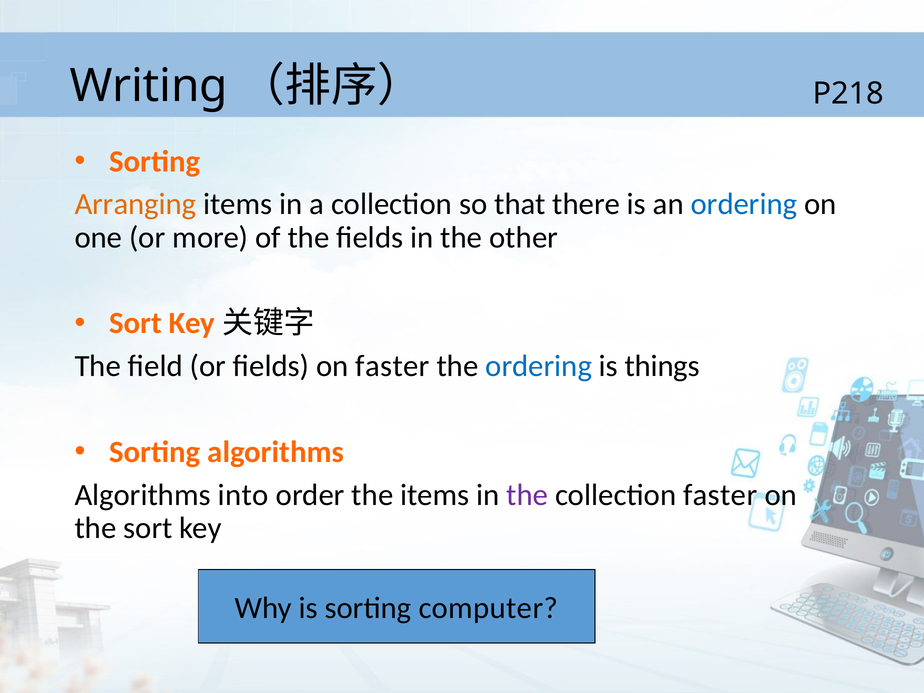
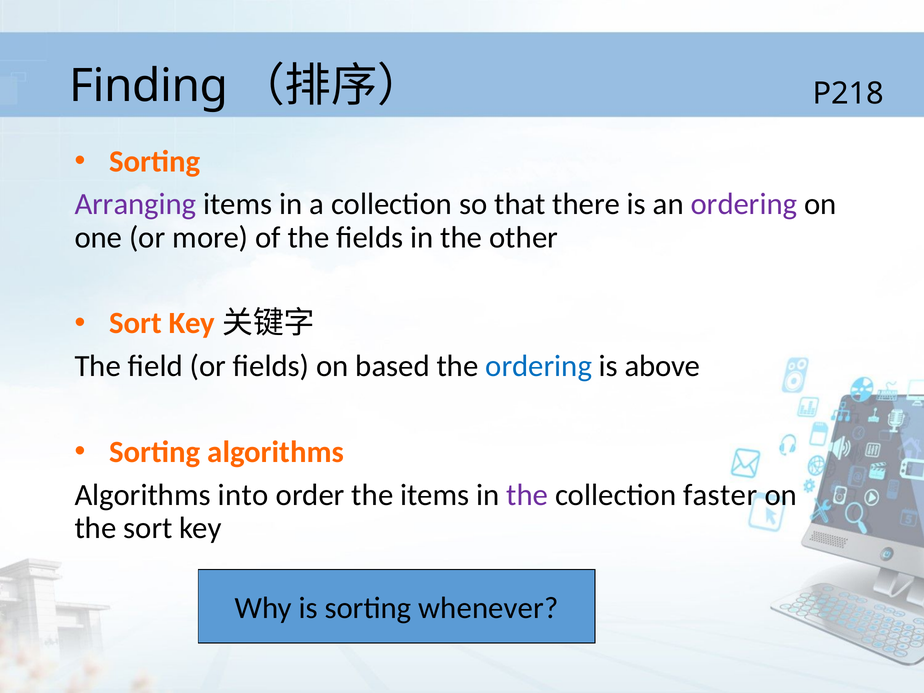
Writing: Writing -> Finding
Arranging colour: orange -> purple
ordering at (744, 204) colour: blue -> purple
on faster: faster -> based
things: things -> above
computer: computer -> whenever
